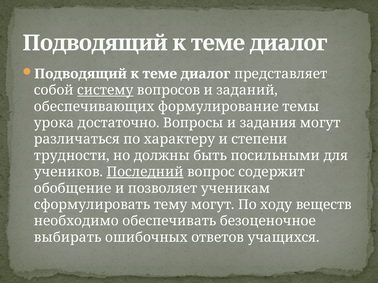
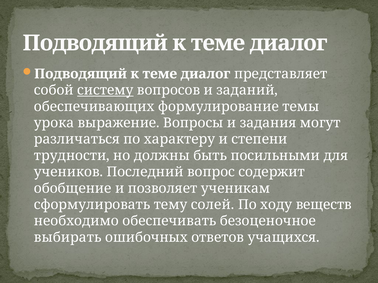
достаточно: достаточно -> выражение
Последний underline: present -> none
тему могут: могут -> солей
